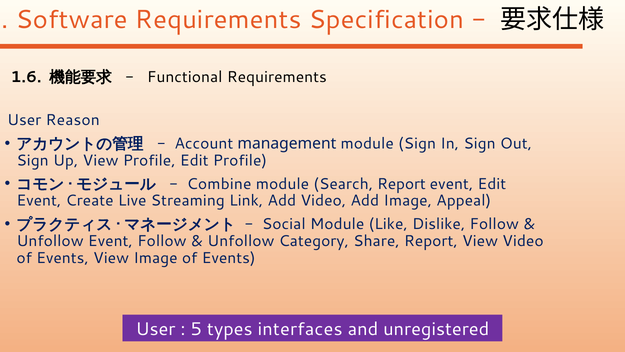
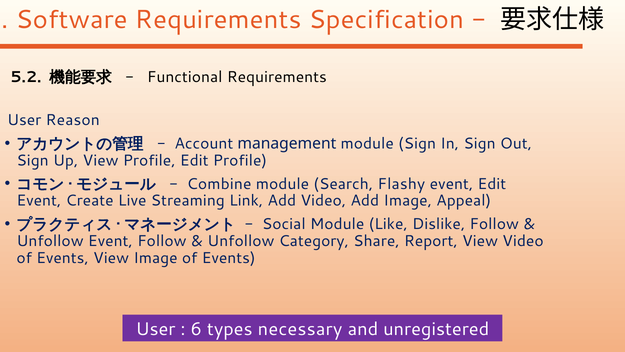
1.6: 1.6 -> 5.2
Search Report: Report -> Flashy
5: 5 -> 6
interfaces: interfaces -> necessary
